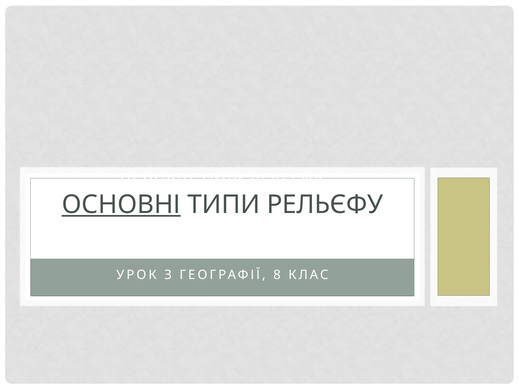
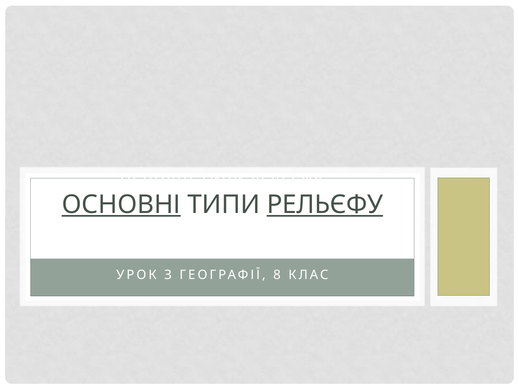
РЕЛЬЄФУ at (325, 205) underline: none -> present
